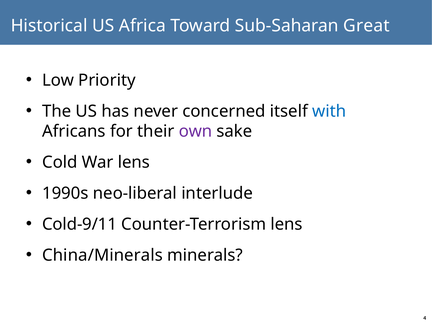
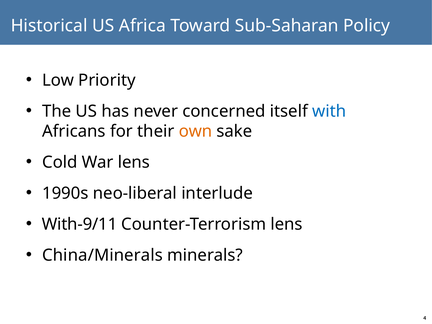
Great: Great -> Policy
own colour: purple -> orange
Cold-9/11: Cold-9/11 -> With-9/11
